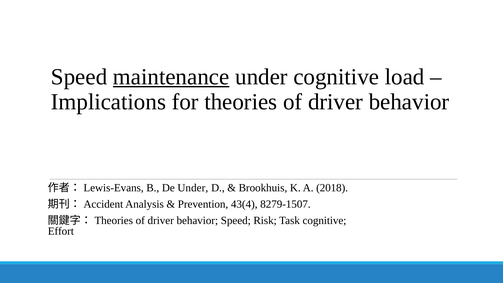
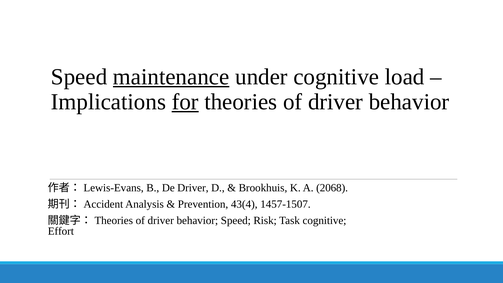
for underline: none -> present
De Under: Under -> Driver
2018: 2018 -> 2068
8279-1507: 8279-1507 -> 1457-1507
